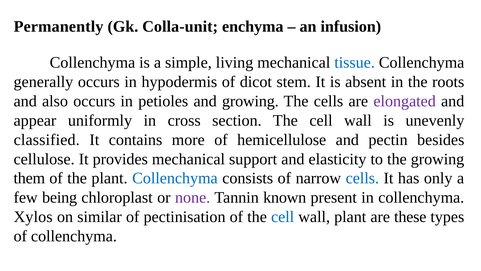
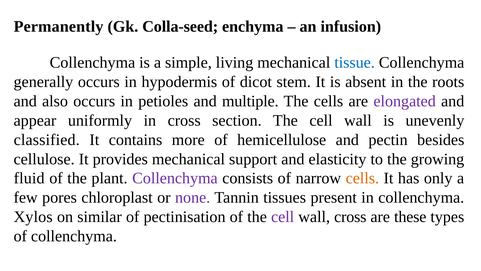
Colla-unit: Colla-unit -> Colla-seed
and growing: growing -> multiple
them: them -> fluid
Collenchyma at (175, 178) colour: blue -> purple
cells at (362, 178) colour: blue -> orange
being: being -> pores
known: known -> tissues
cell at (283, 217) colour: blue -> purple
wall plant: plant -> cross
